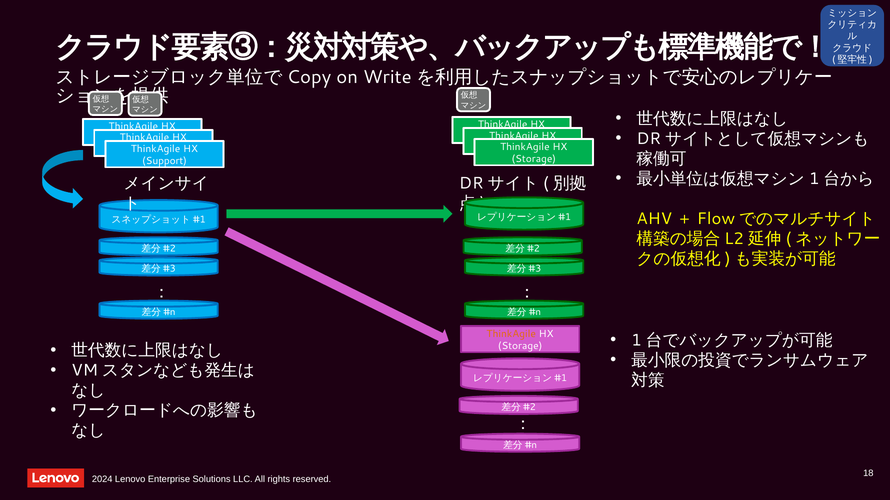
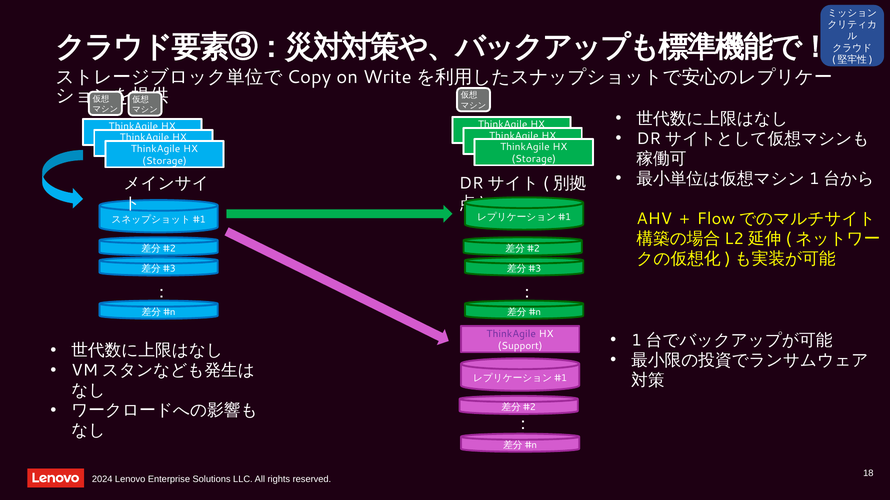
Support at (165, 161): Support -> Storage
ThinkAgile at (511, 334) colour: orange -> purple
Storage at (520, 347): Storage -> Support
